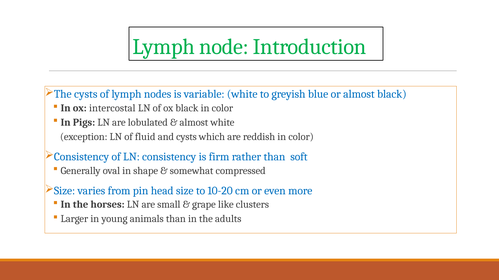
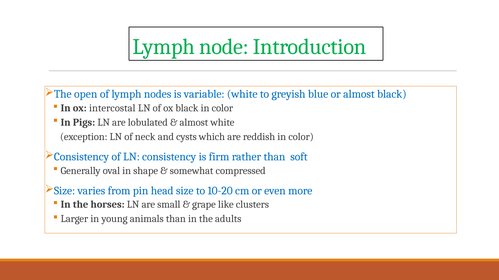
cysts at (86, 94): cysts -> open
fluid: fluid -> neck
